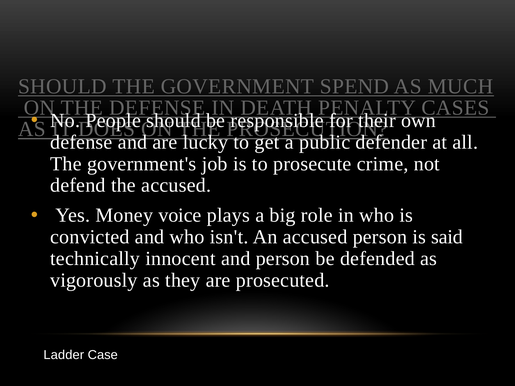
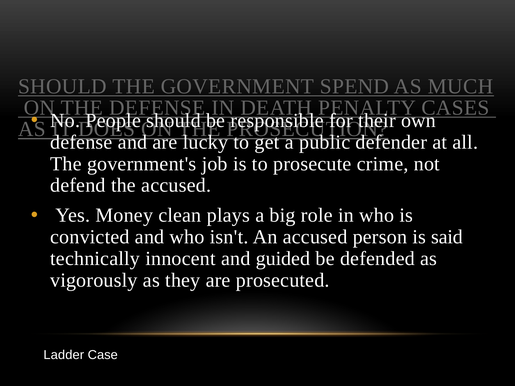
voice: voice -> clean
and person: person -> guided
